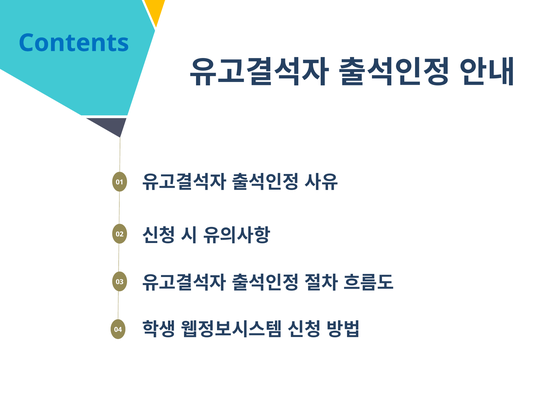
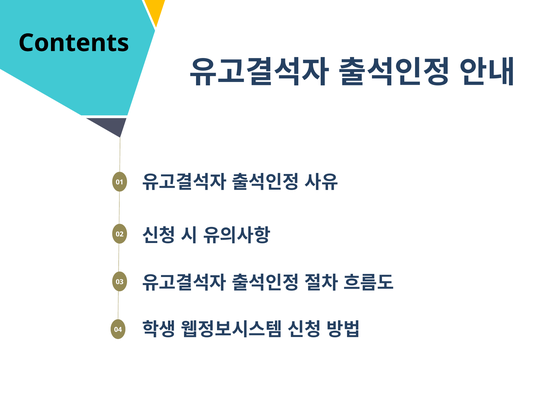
Contents colour: blue -> black
